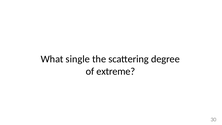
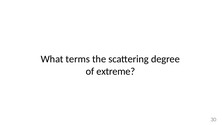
single: single -> terms
